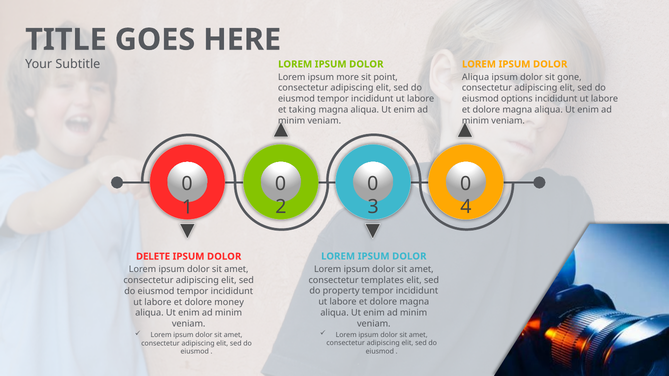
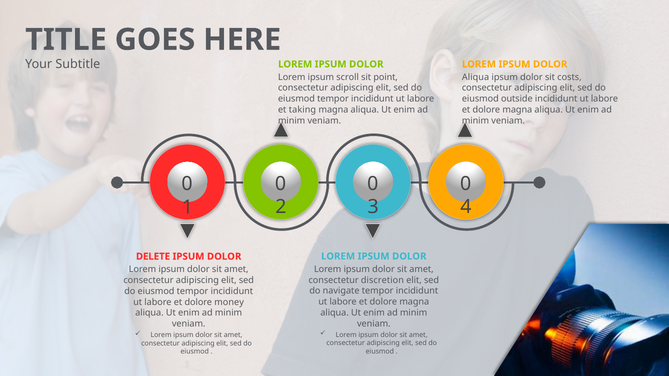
more: more -> scroll
gone: gone -> costs
options: options -> outside
templates: templates -> discretion
property: property -> navigate
